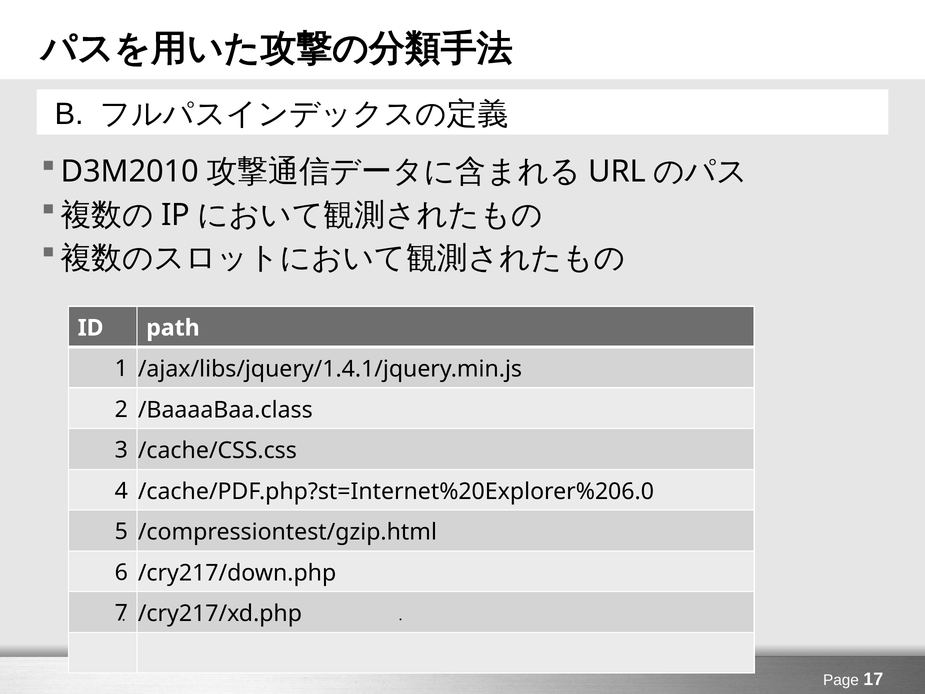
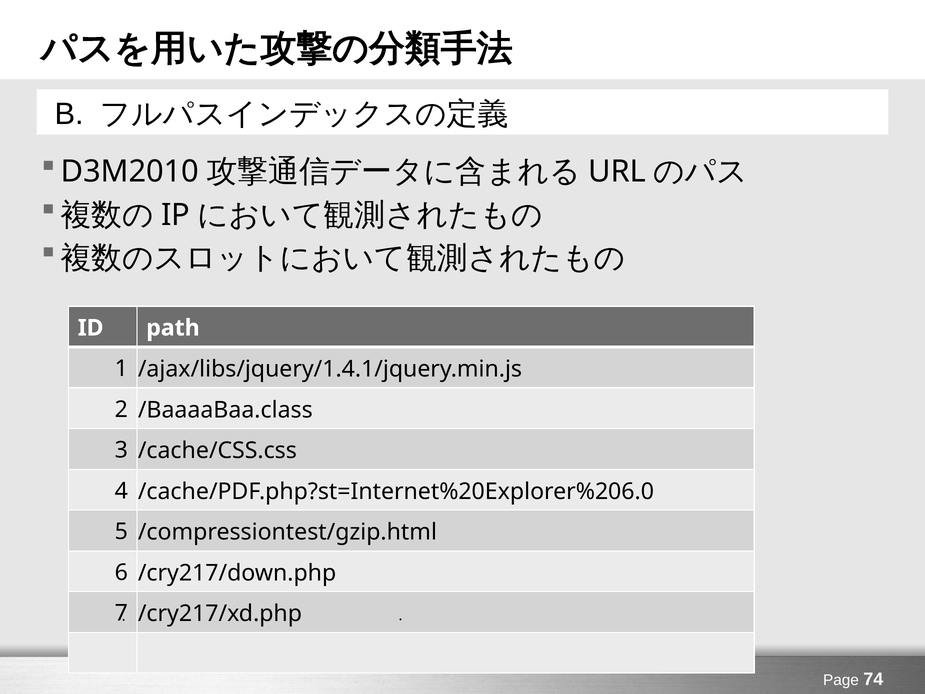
17: 17 -> 74
